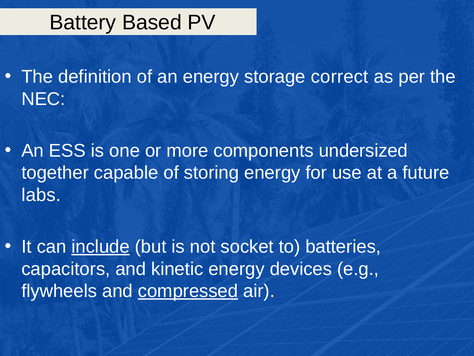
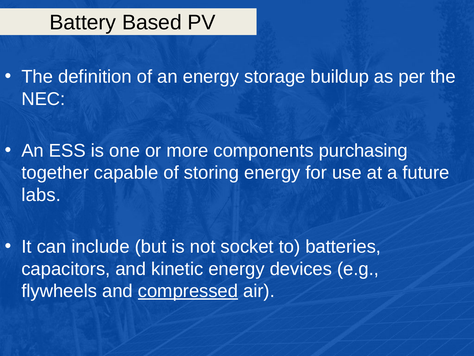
correct: correct -> buildup
undersized: undersized -> purchasing
include underline: present -> none
